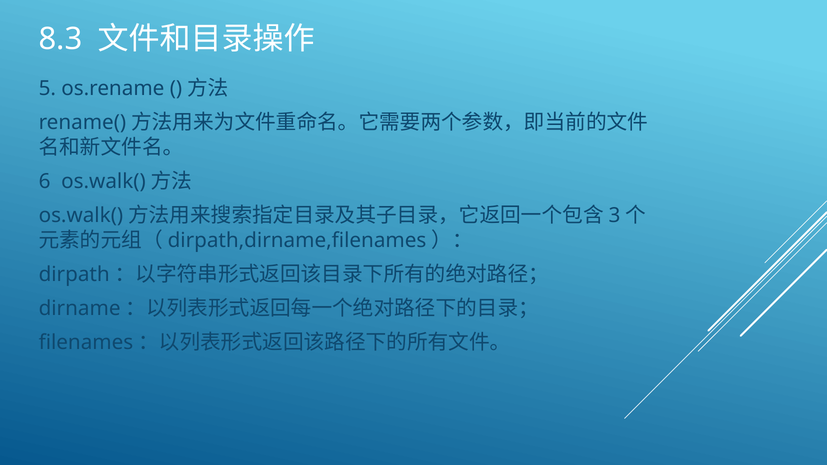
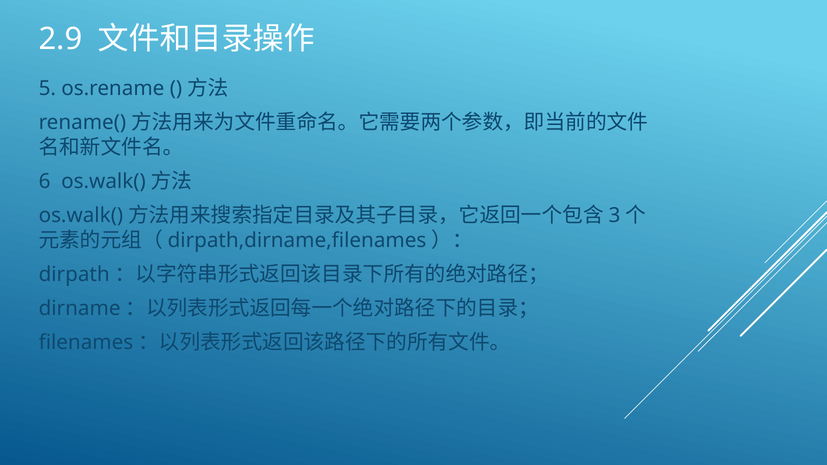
8.3: 8.3 -> 2.9
